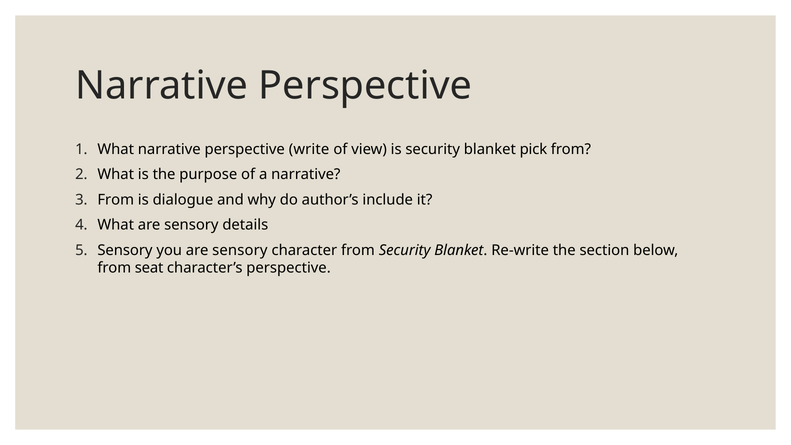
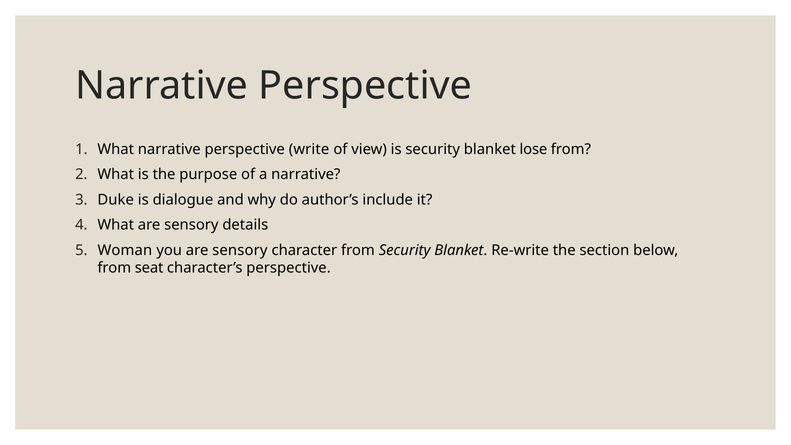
pick: pick -> lose
From at (116, 200): From -> Duke
Sensory at (125, 250): Sensory -> Woman
